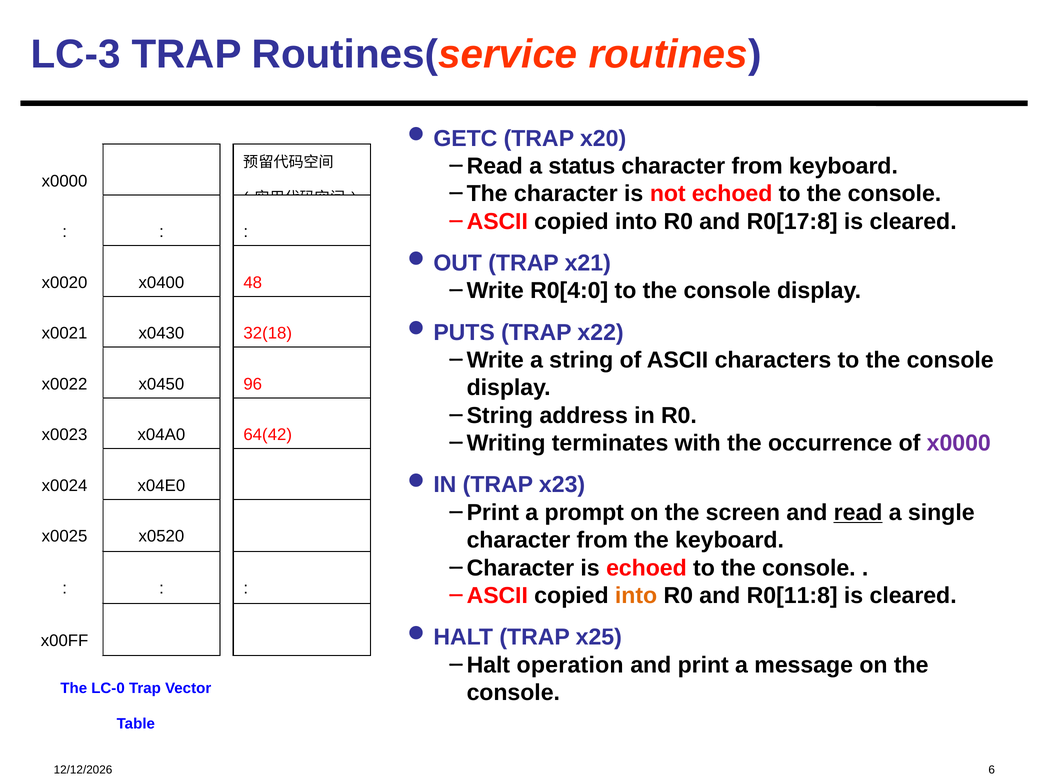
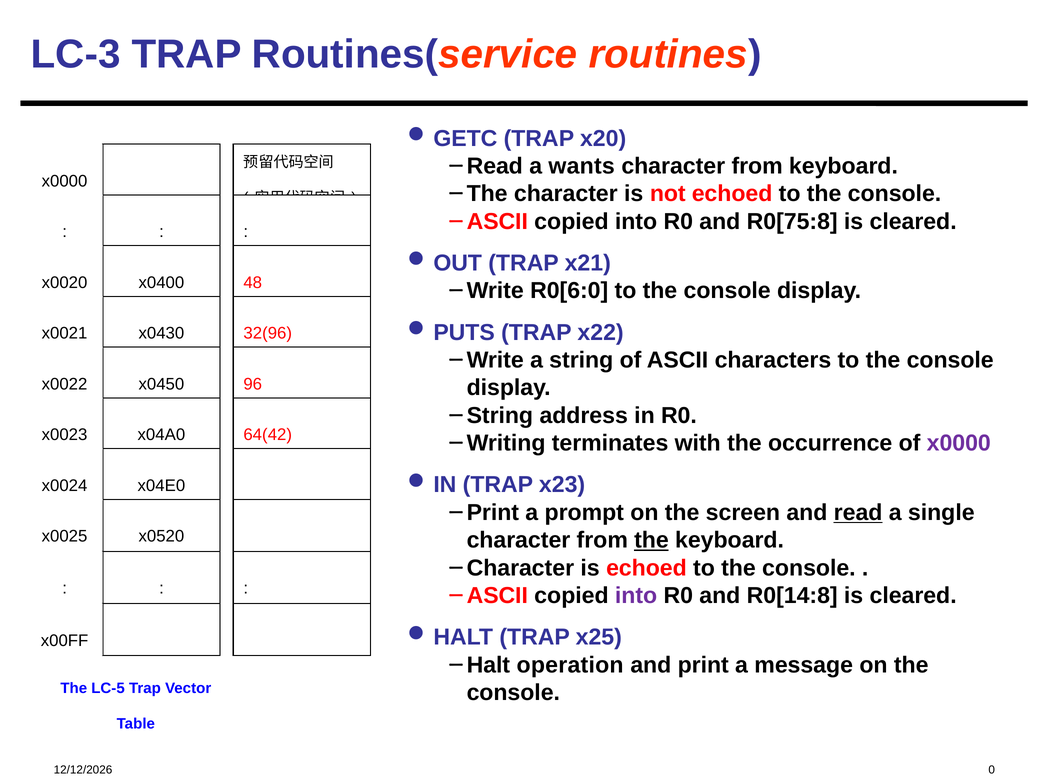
status: status -> wants
R0[17:8: R0[17:8 -> R0[75:8
R0[4:0: R0[4:0 -> R0[6:0
32(18: 32(18 -> 32(96
the at (651, 540) underline: none -> present
into at (636, 596) colour: orange -> purple
R0[11:8: R0[11:8 -> R0[14:8
LC-0: LC-0 -> LC-5
6: 6 -> 0
